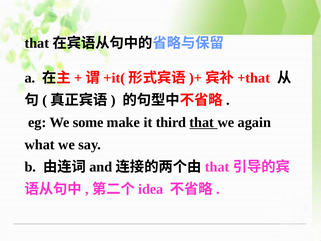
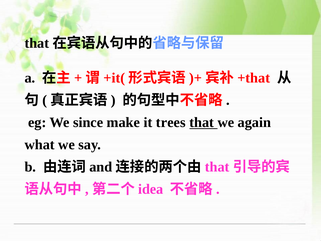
some: some -> since
third: third -> trees
